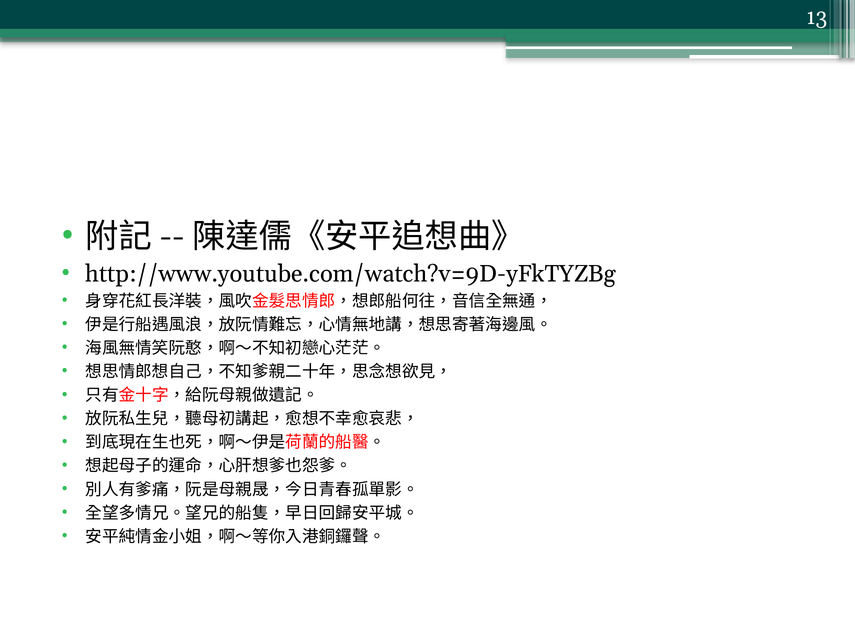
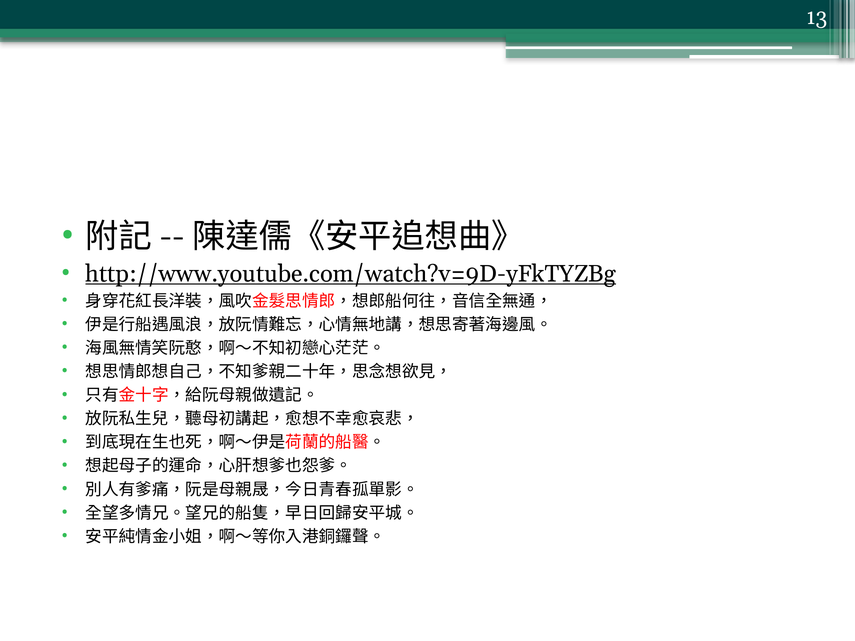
http://www.youtube.com/watch?v=9D-yFkTYZBg underline: none -> present
